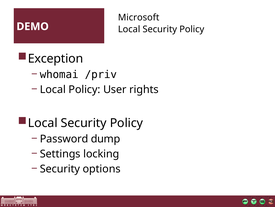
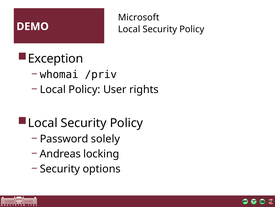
dump: dump -> solely
Settings: Settings -> Andreas
